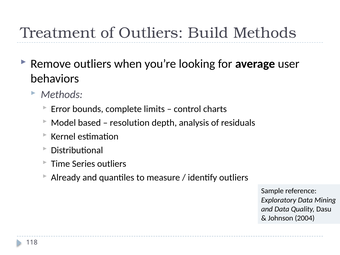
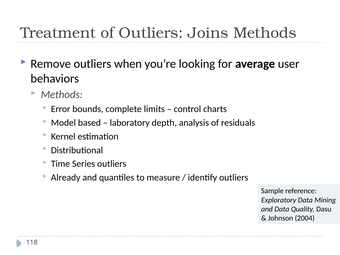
Build: Build -> Joins
resolution: resolution -> laboratory
